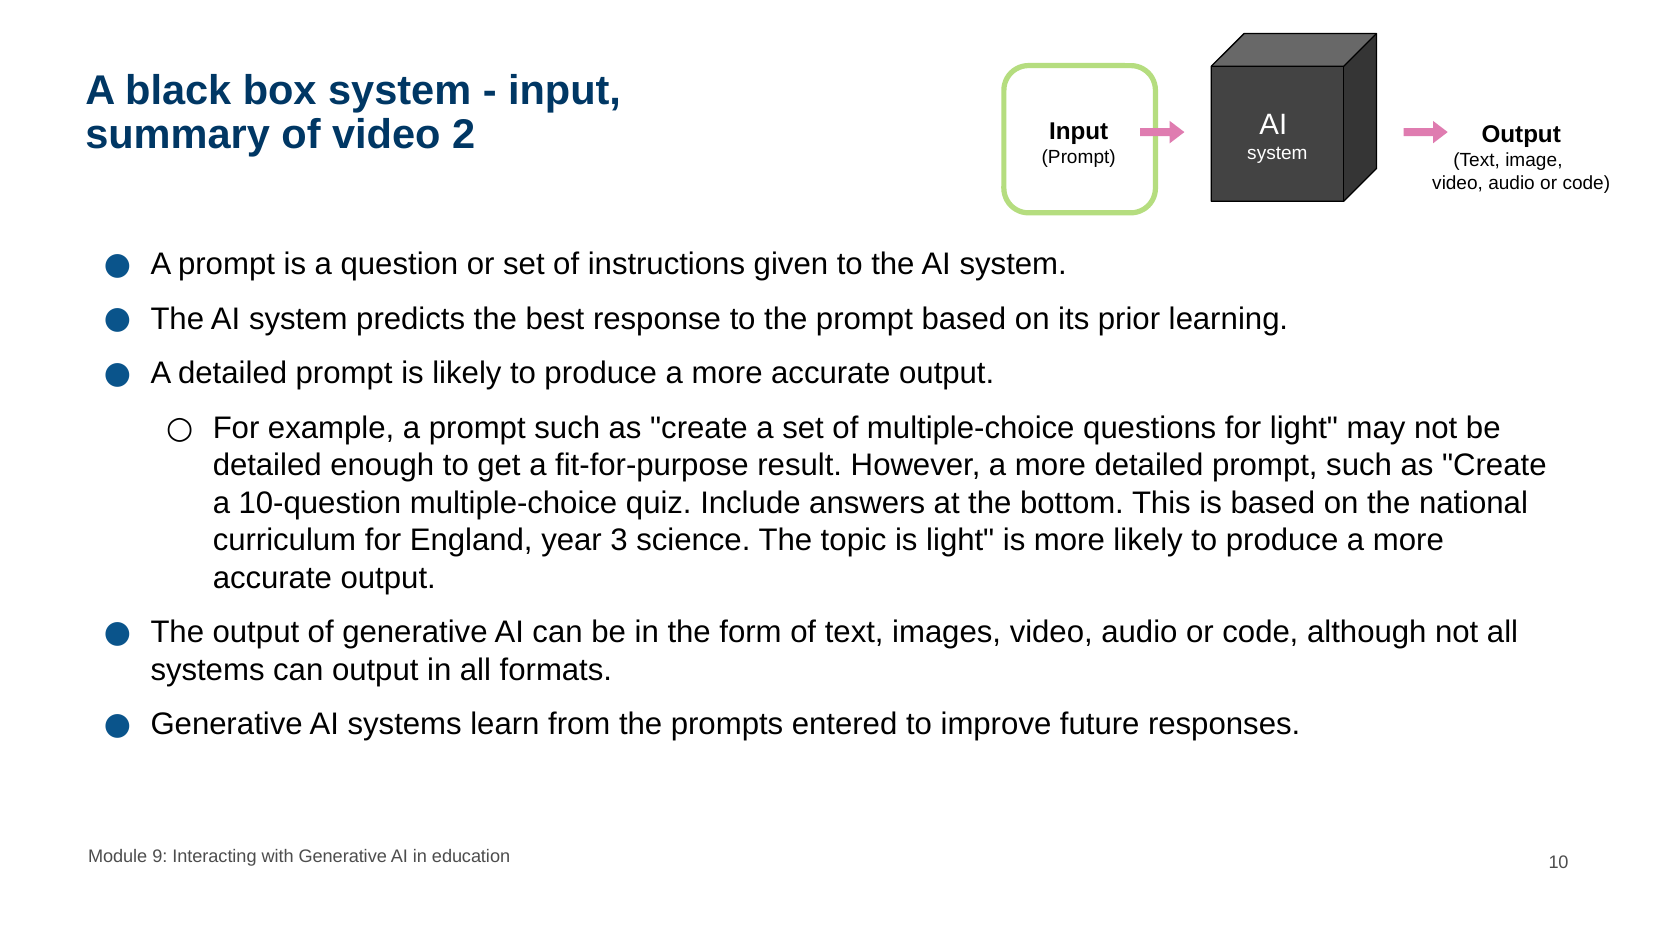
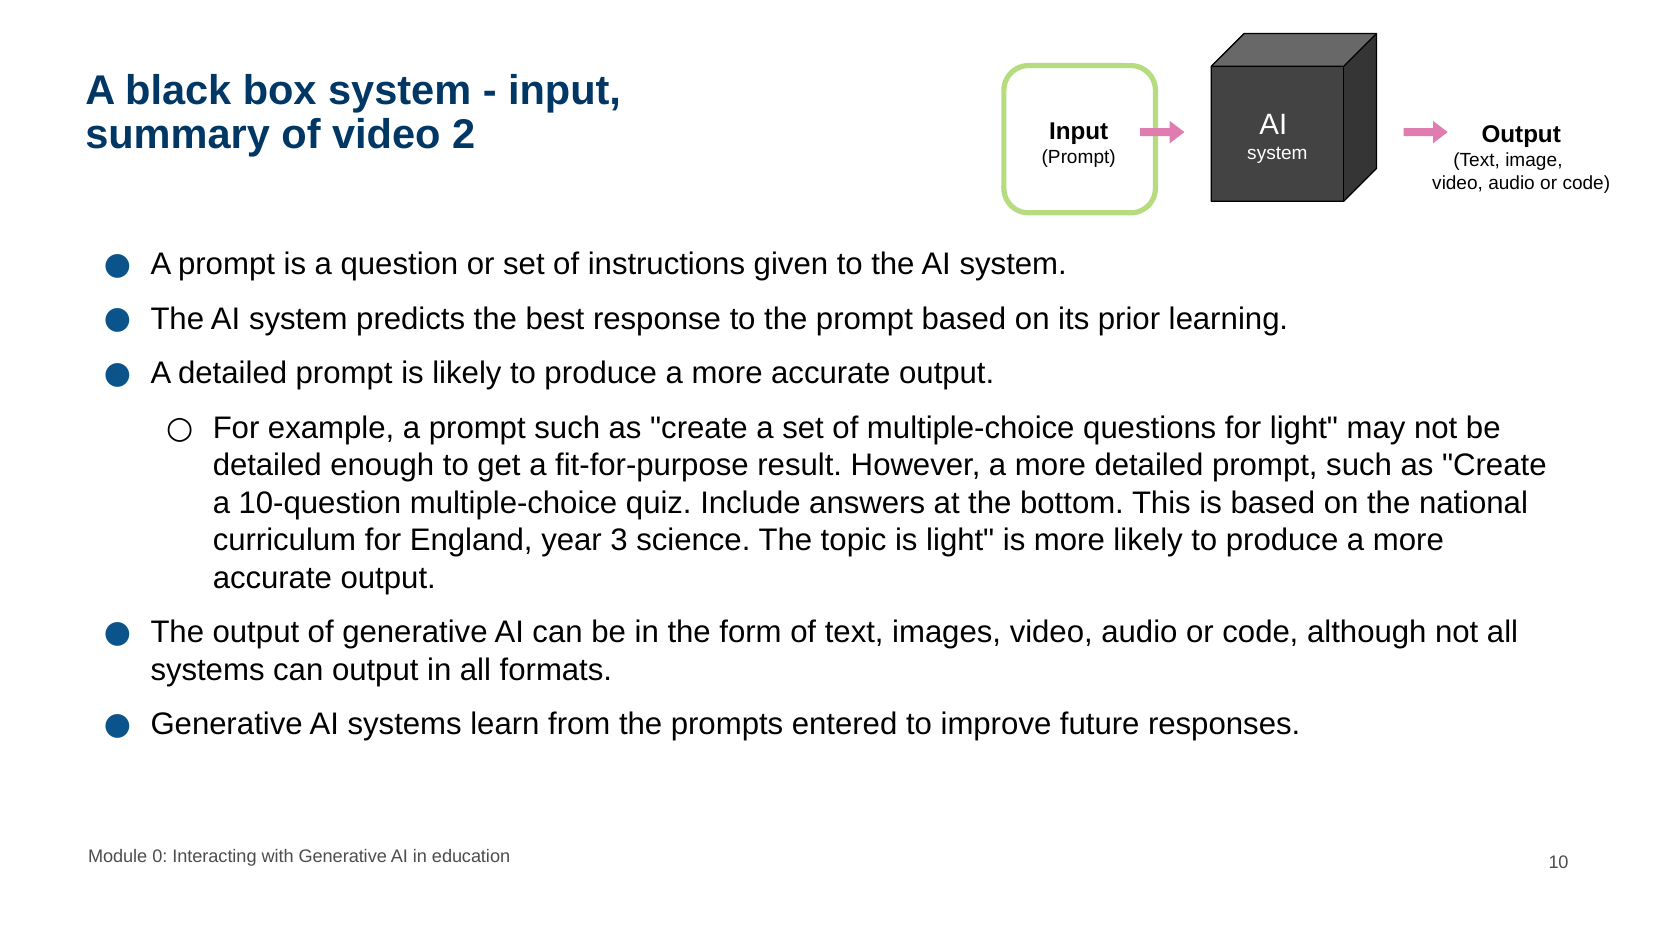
9: 9 -> 0
